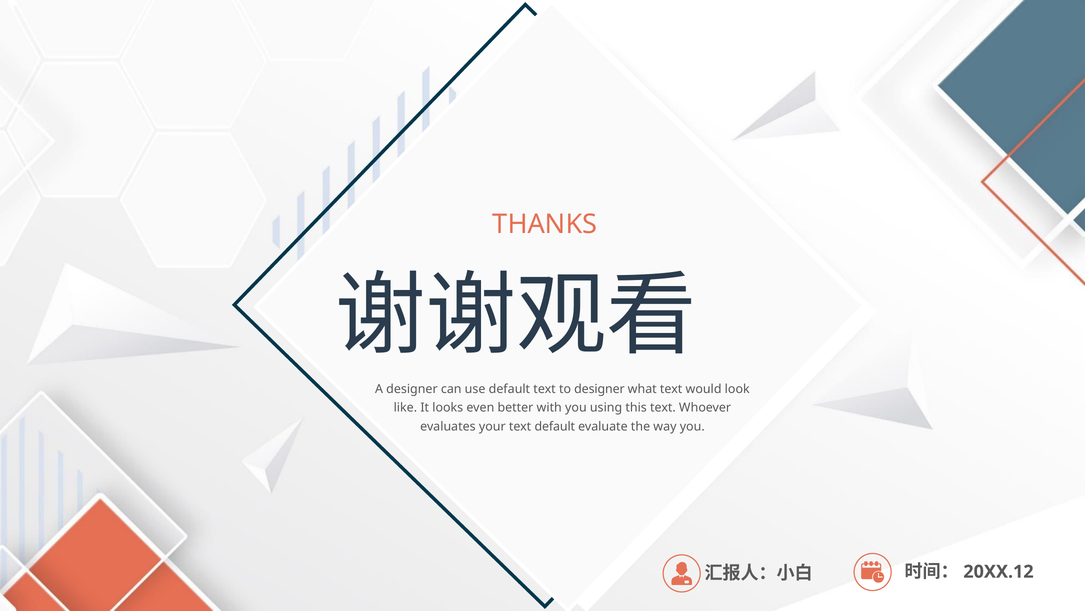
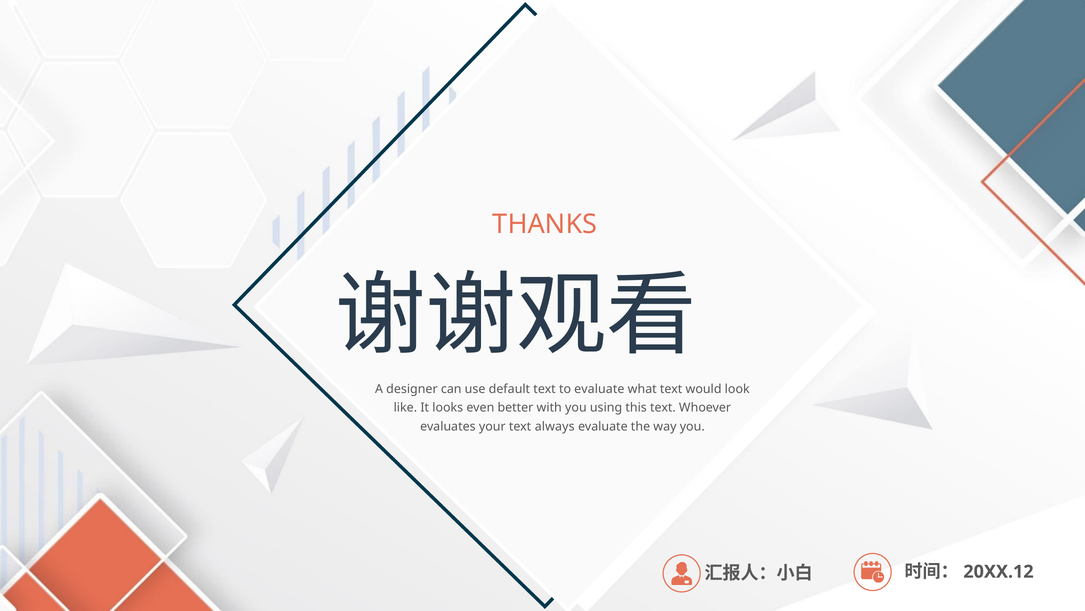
to designer: designer -> evaluate
text default: default -> always
